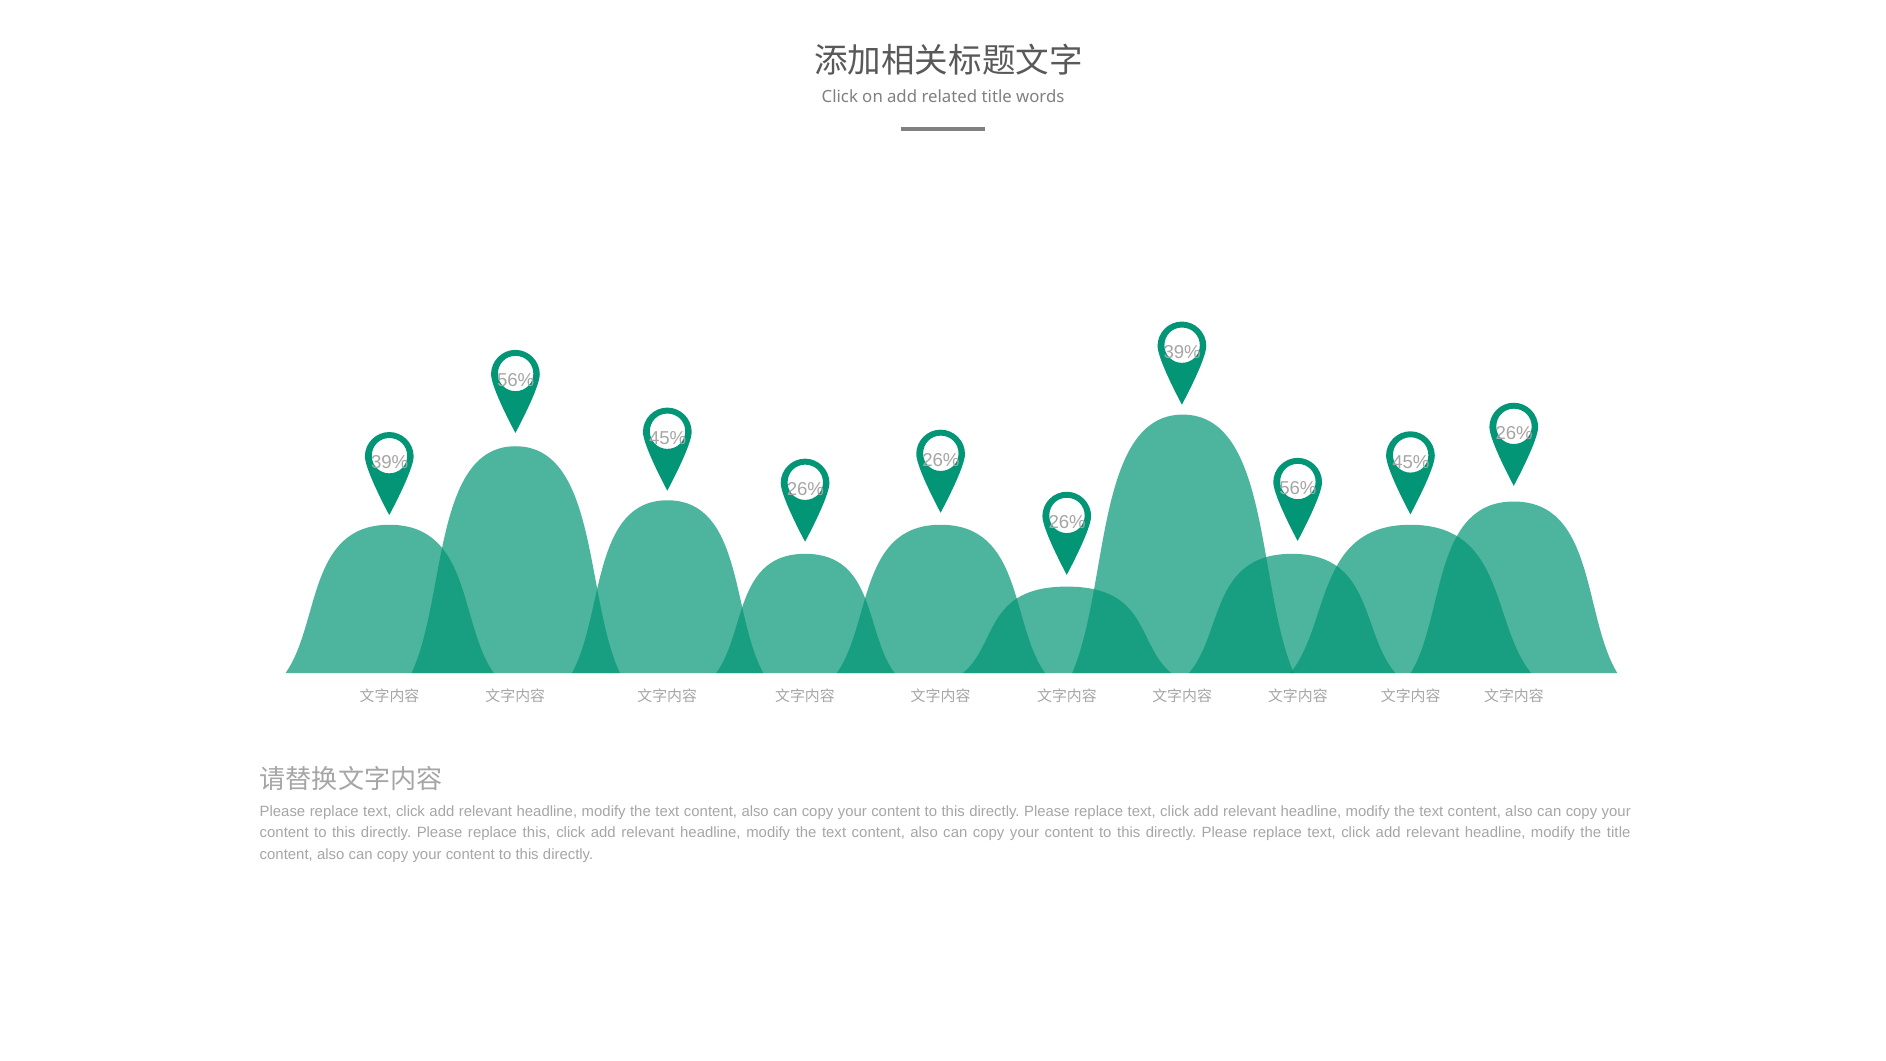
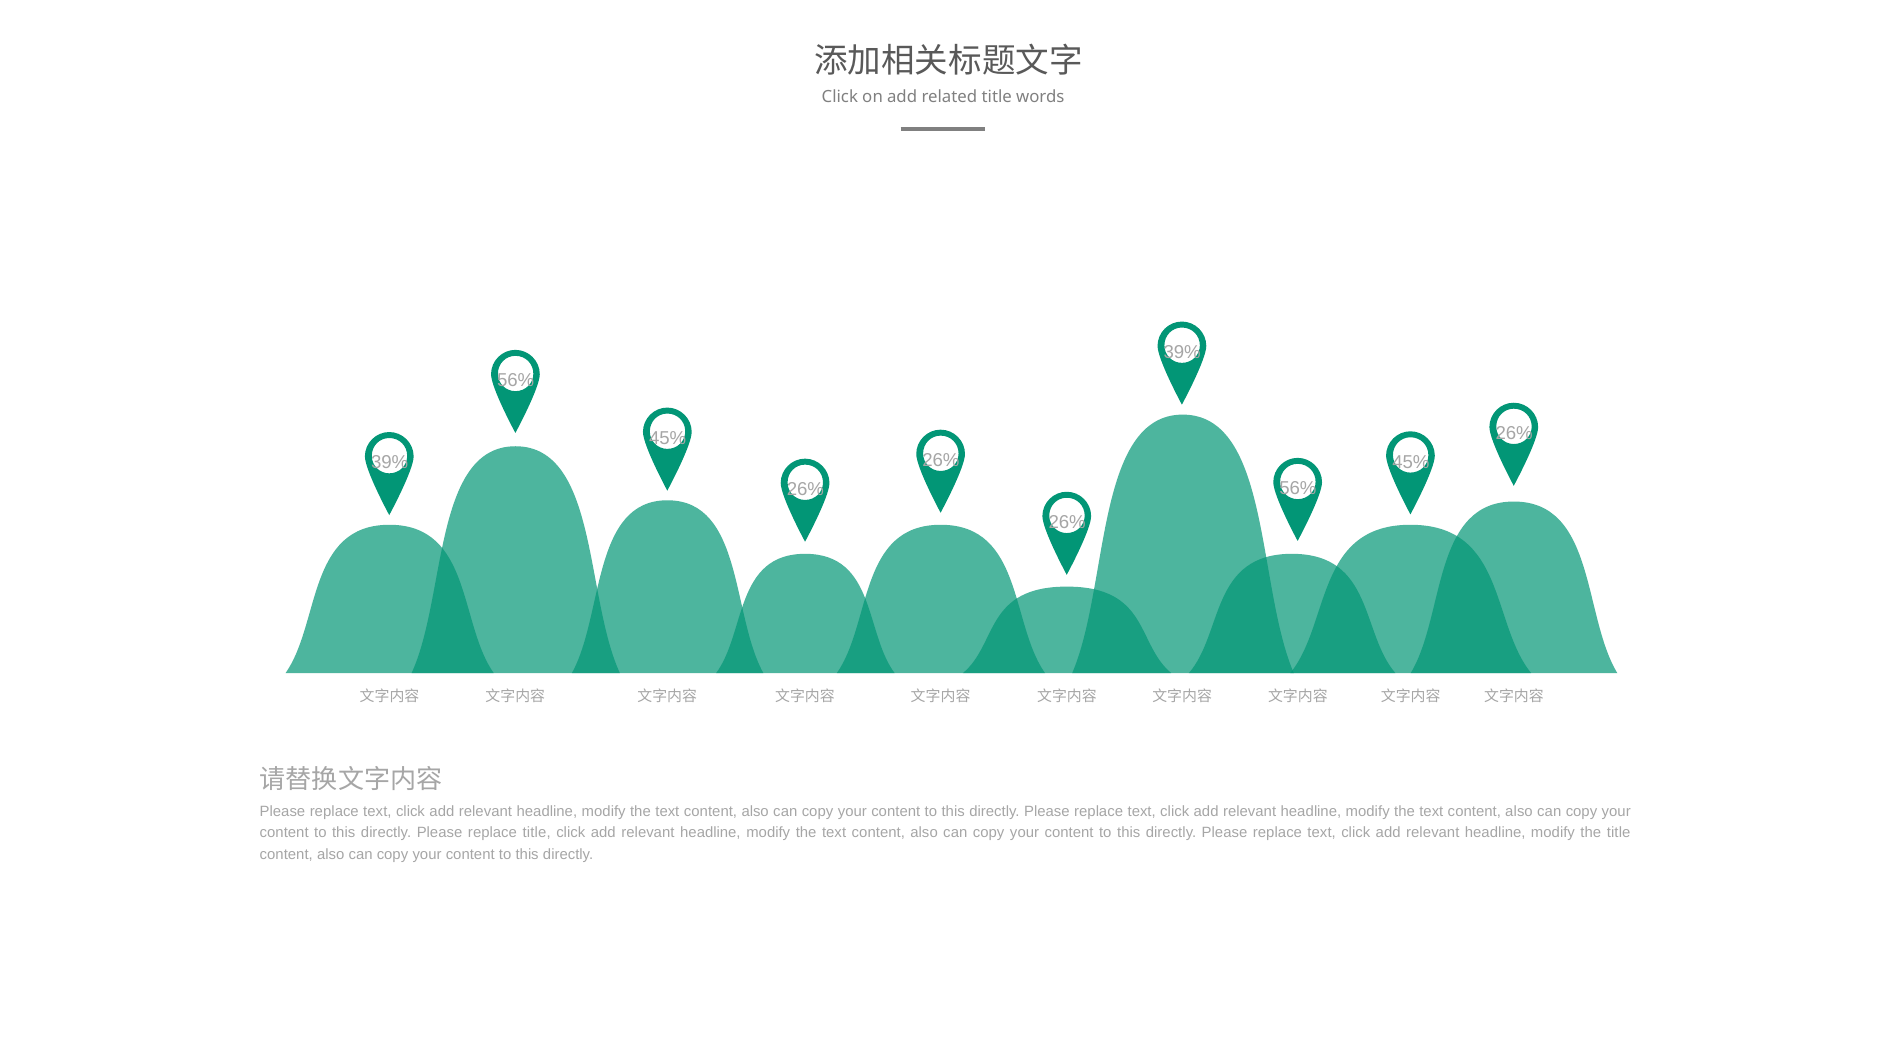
replace this: this -> title
